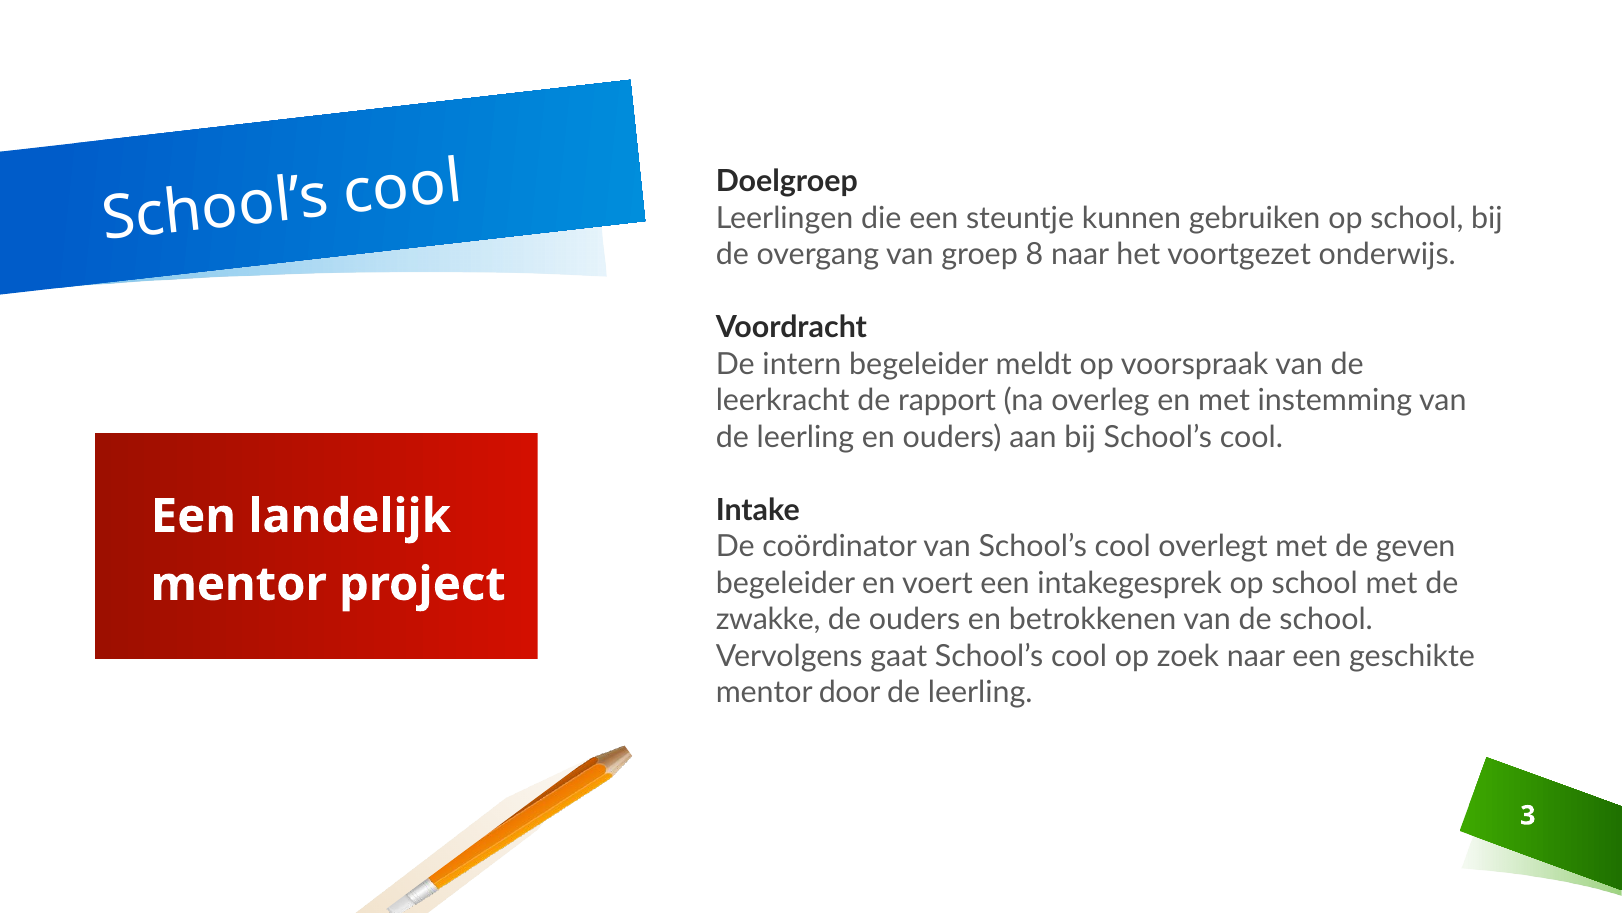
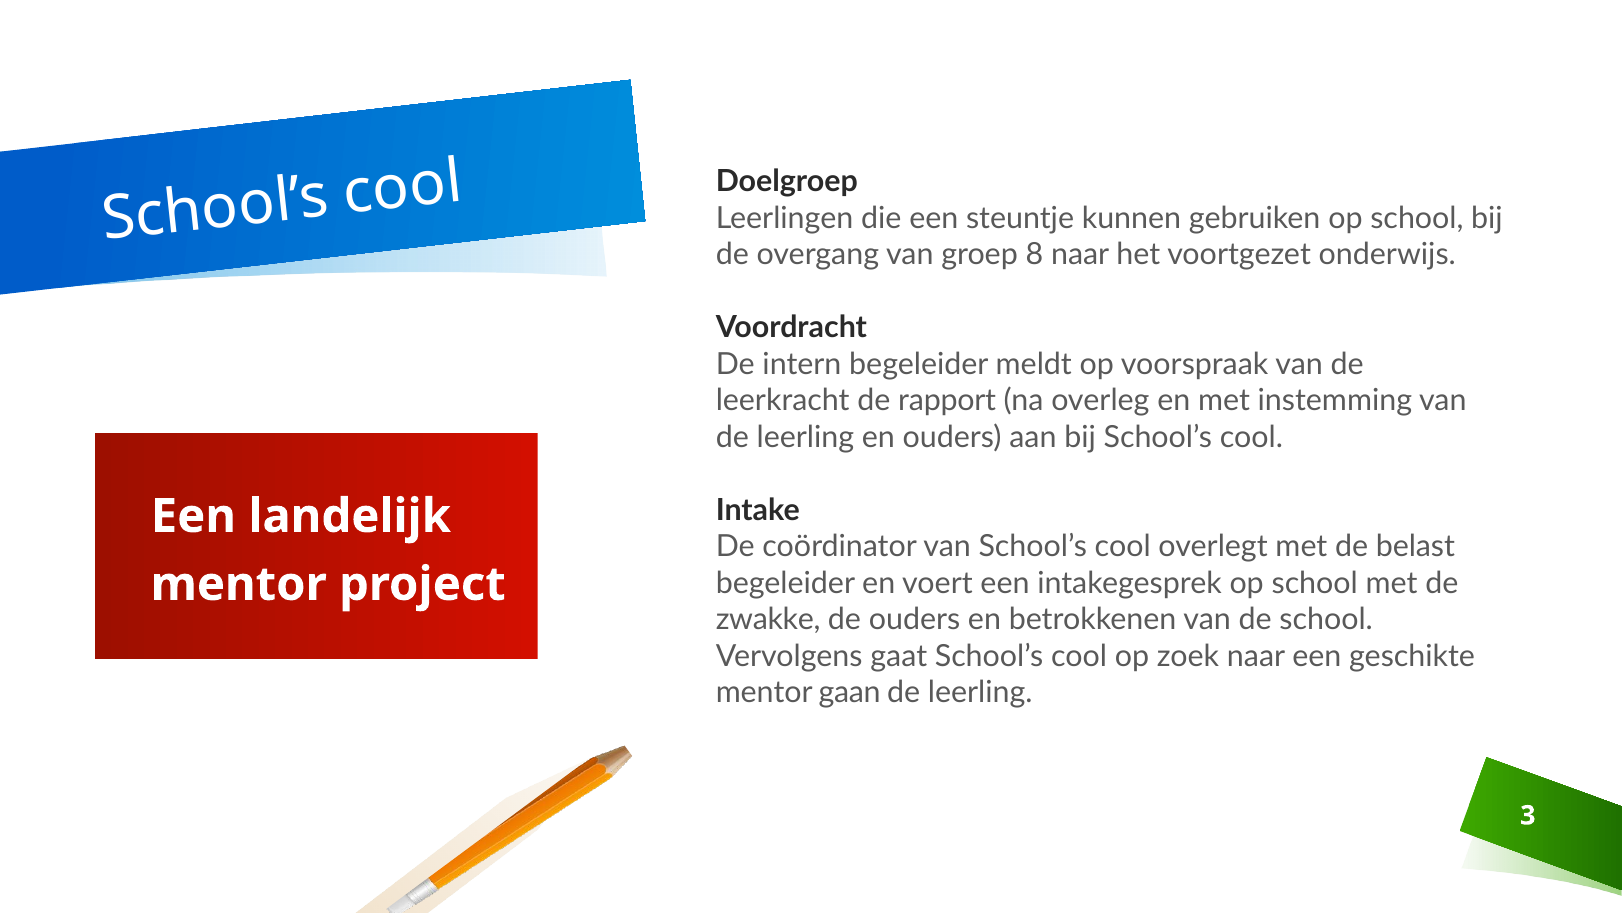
geven: geven -> belast
door: door -> gaan
